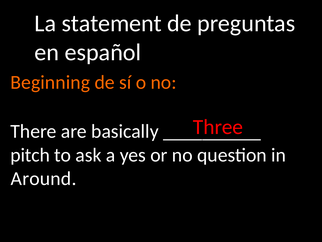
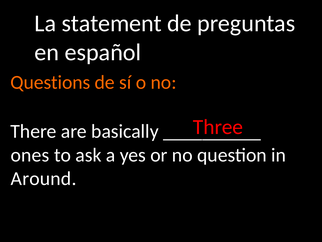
Beginning: Beginning -> Questions
pitch: pitch -> ones
